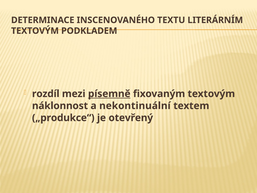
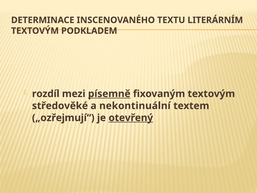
náklonnost: náklonnost -> středověké
„produkce“: „produkce“ -> „ozřejmují“
otevřený underline: none -> present
